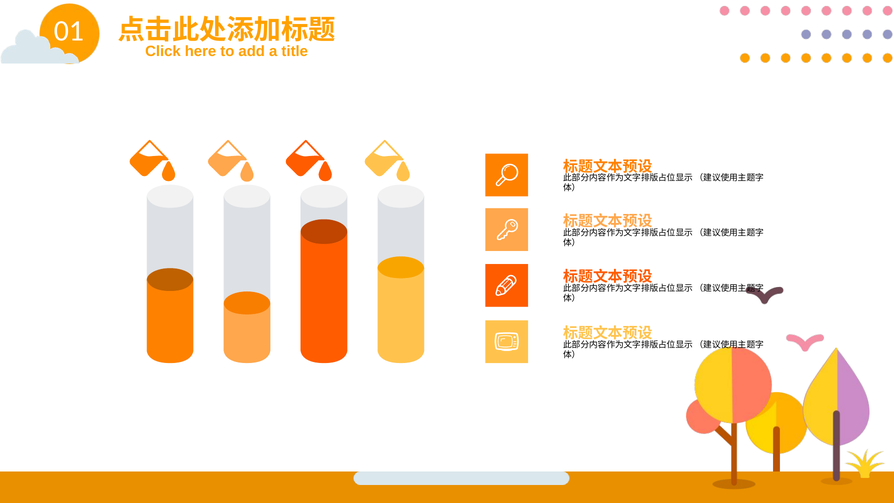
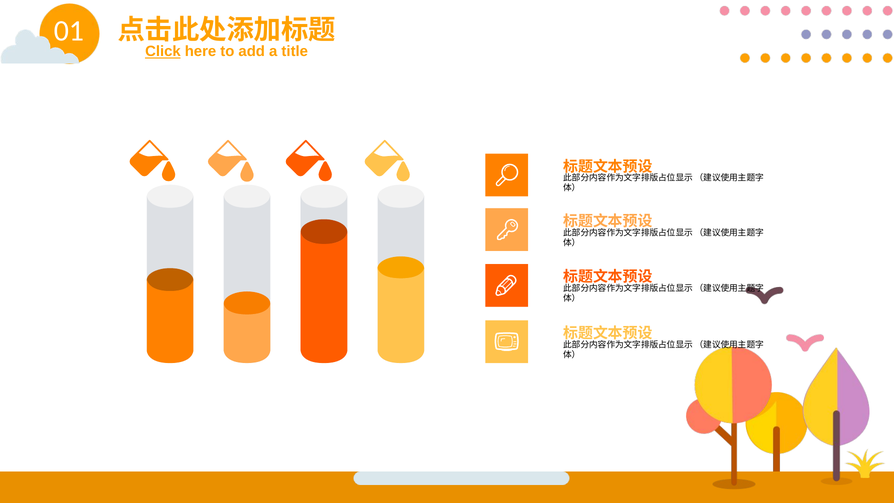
Click underline: none -> present
